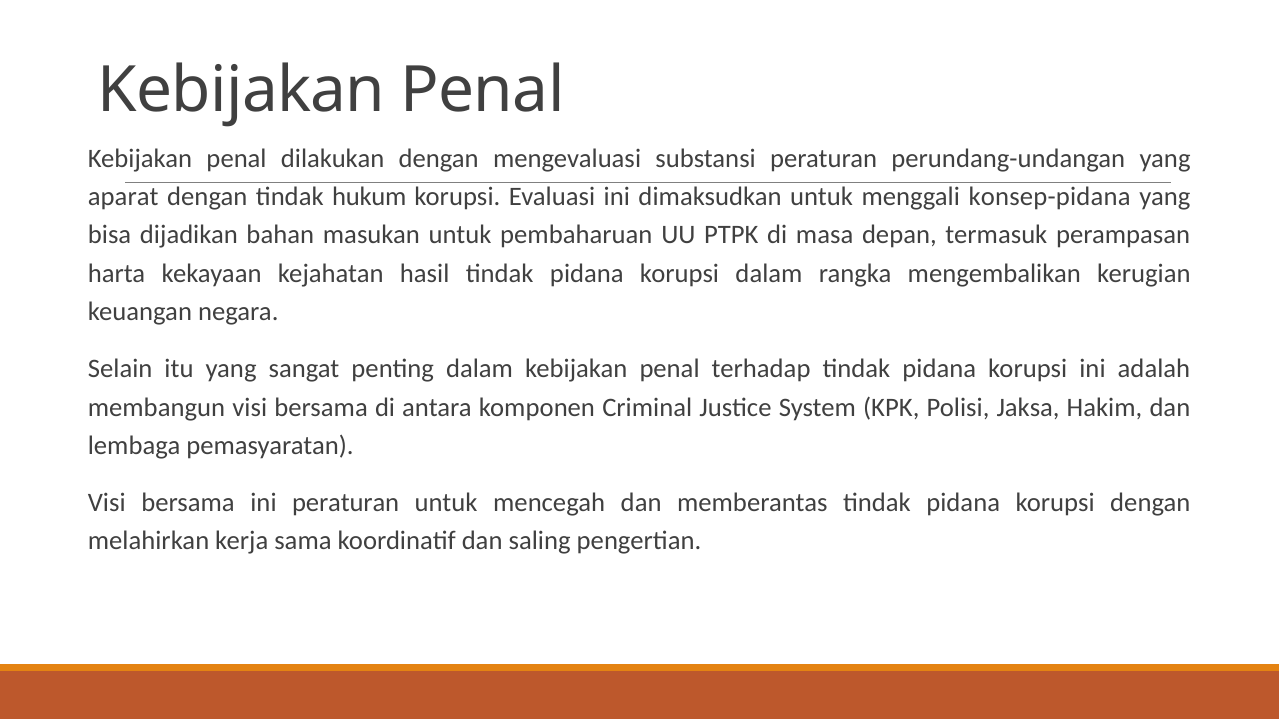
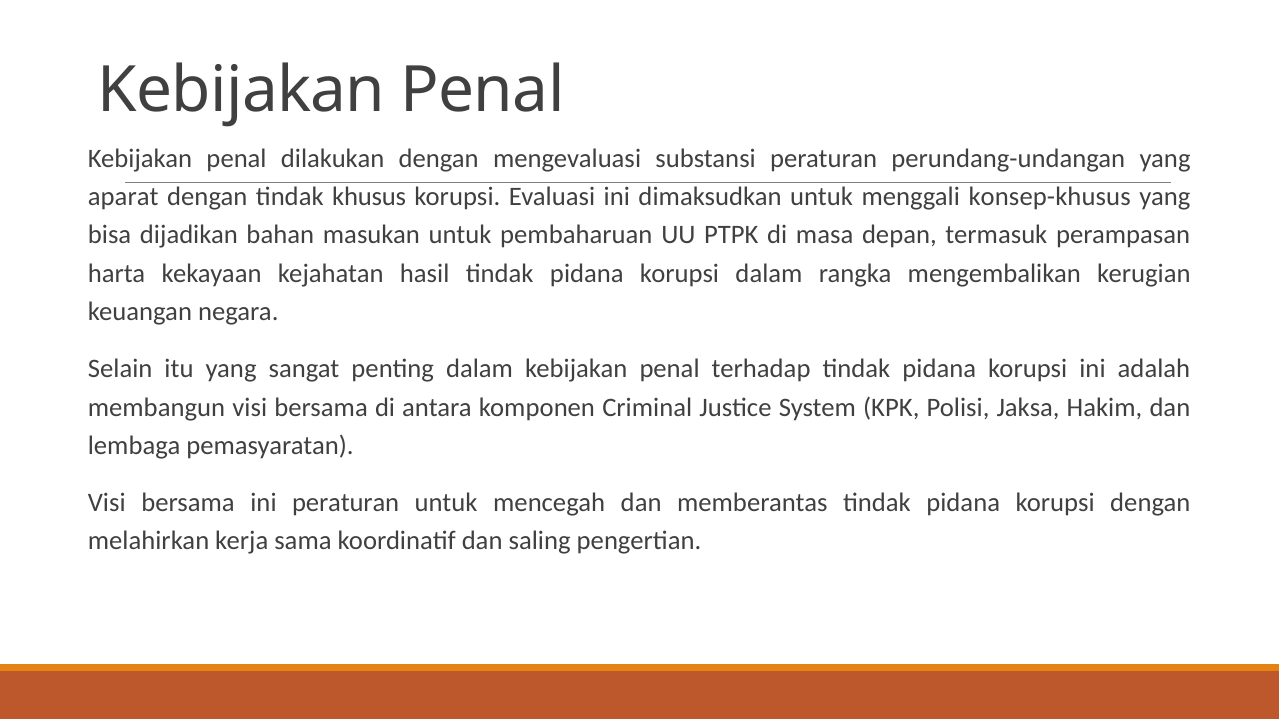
hukum: hukum -> khusus
konsep-pidana: konsep-pidana -> konsep-khusus
